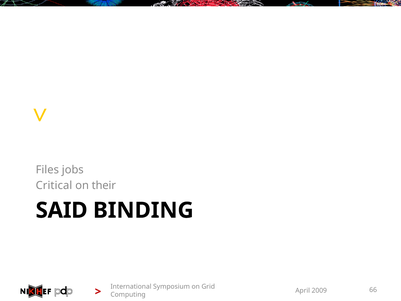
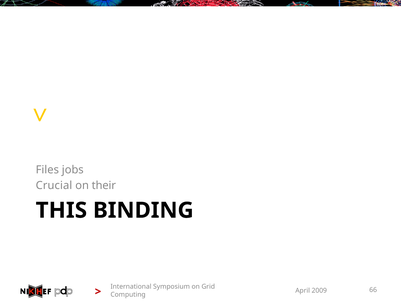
Critical: Critical -> Crucial
SAID: SAID -> THIS
